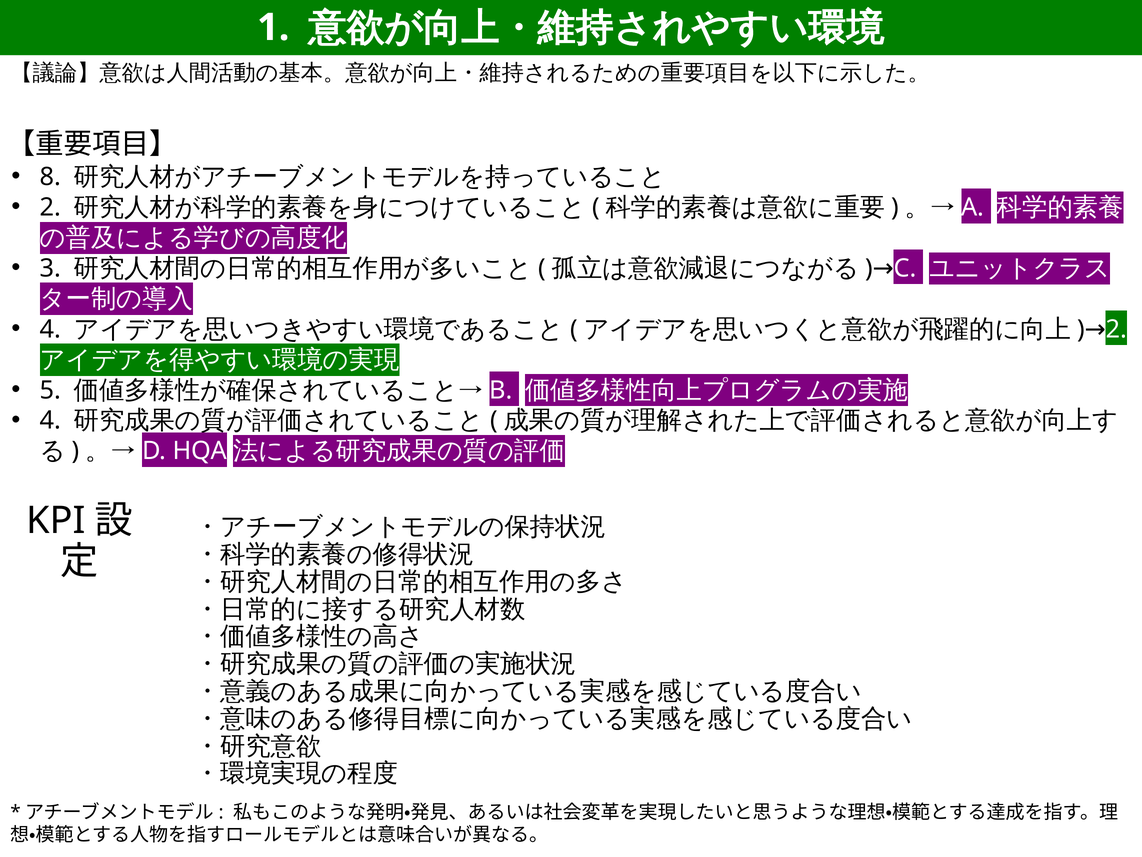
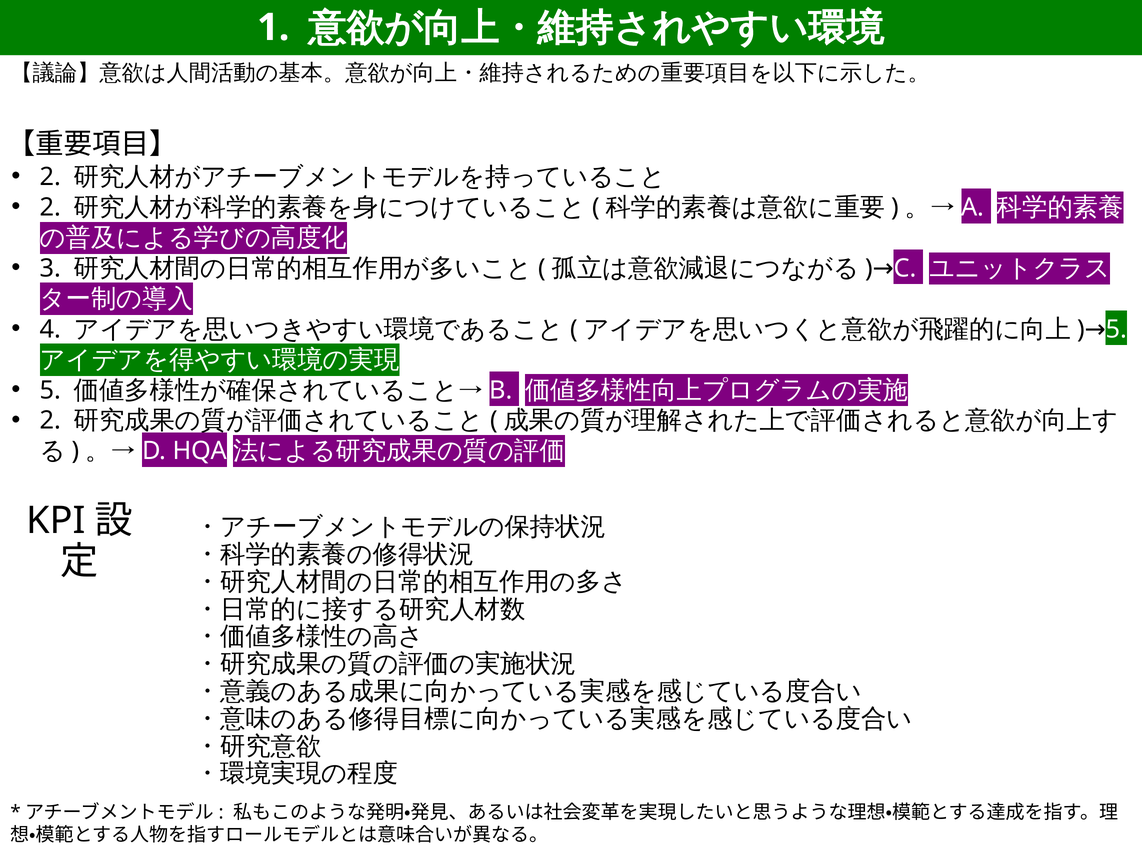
8 at (51, 177): 8 -> 2
2 at (1116, 329): 2 -> 5
4 at (51, 420): 4 -> 2
